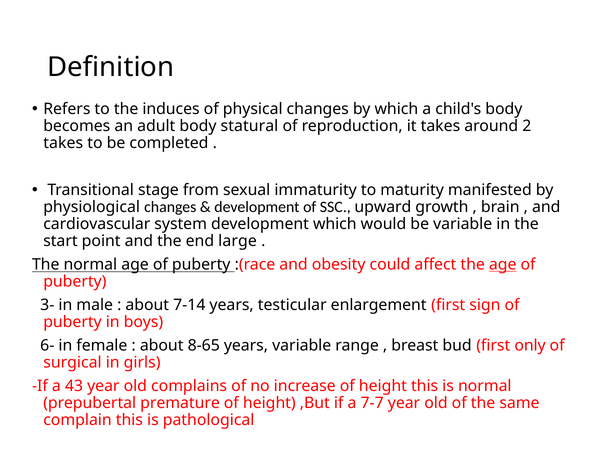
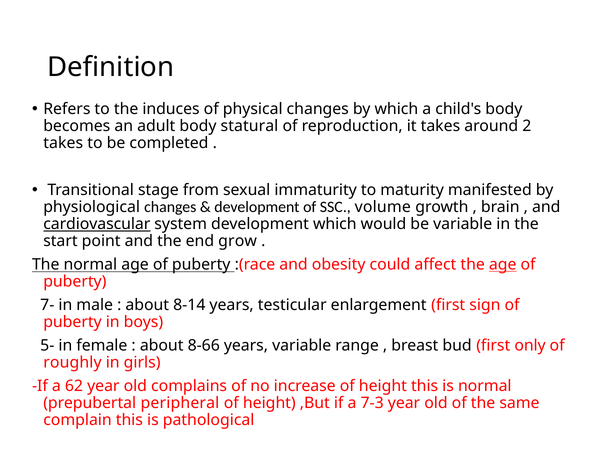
upward: upward -> volume
cardiovascular underline: none -> present
large: large -> grow
3-: 3- -> 7-
7-14: 7-14 -> 8-14
6-: 6- -> 5-
8-65: 8-65 -> 8-66
surgical: surgical -> roughly
43: 43 -> 62
premature: premature -> peripheral
7-7: 7-7 -> 7-3
